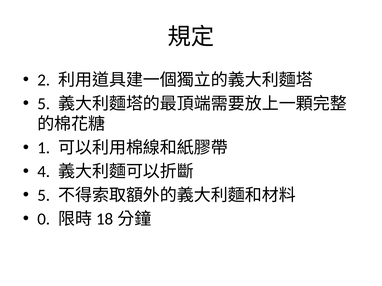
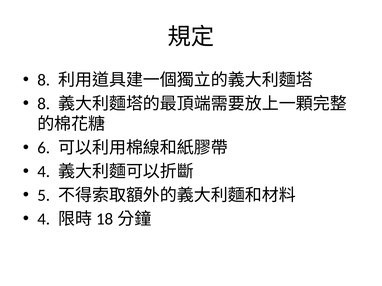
2 at (44, 80): 2 -> 8
5 at (44, 104): 5 -> 8
1: 1 -> 6
0 at (44, 219): 0 -> 4
